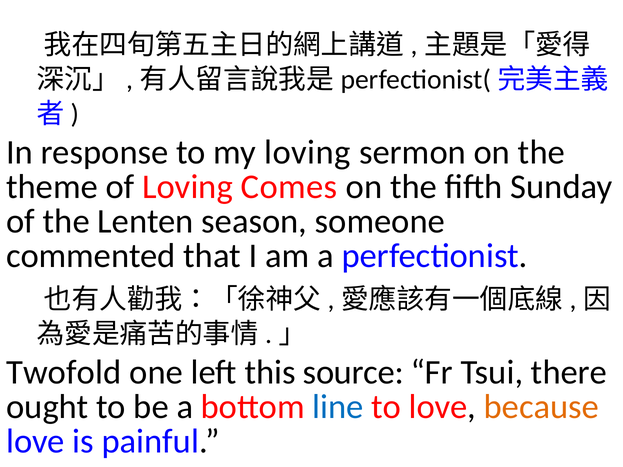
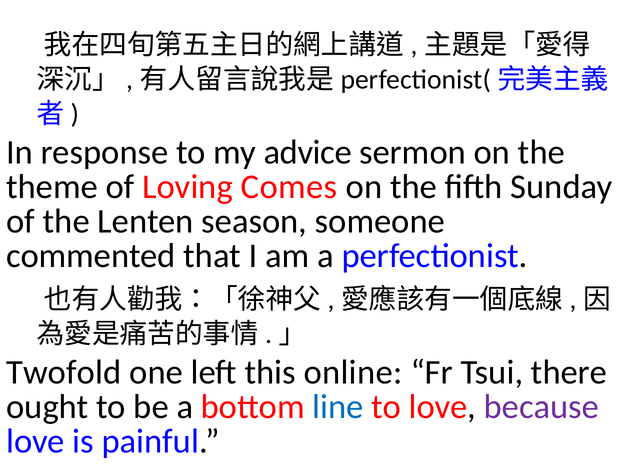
my loving: loving -> advice
source: source -> online
because colour: orange -> purple
